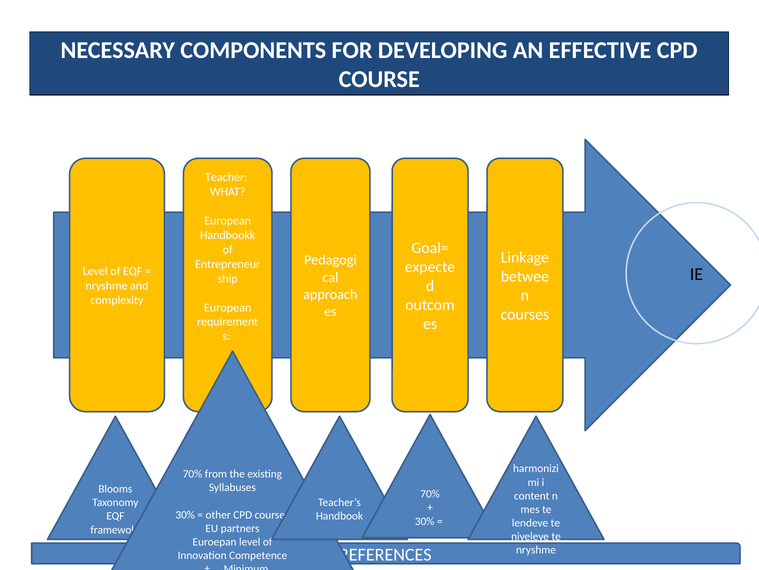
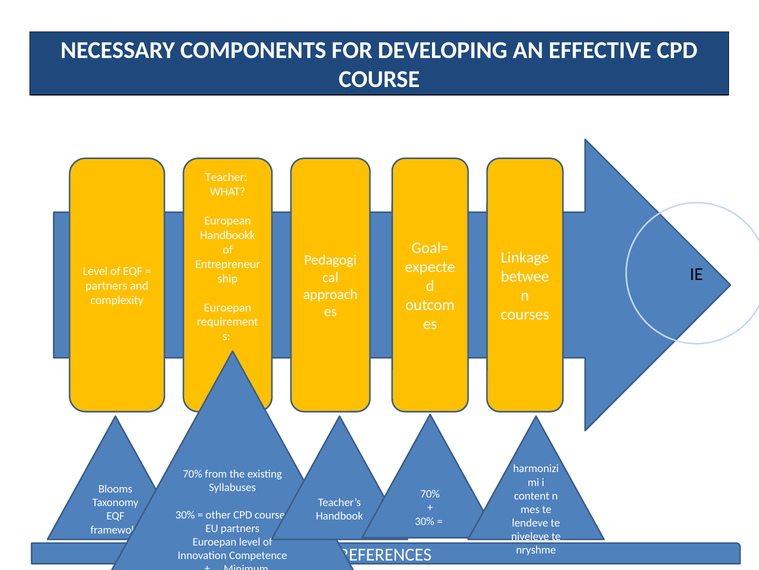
nryshme at (106, 285): nryshme -> partners
European at (228, 307): European -> Euroepan
